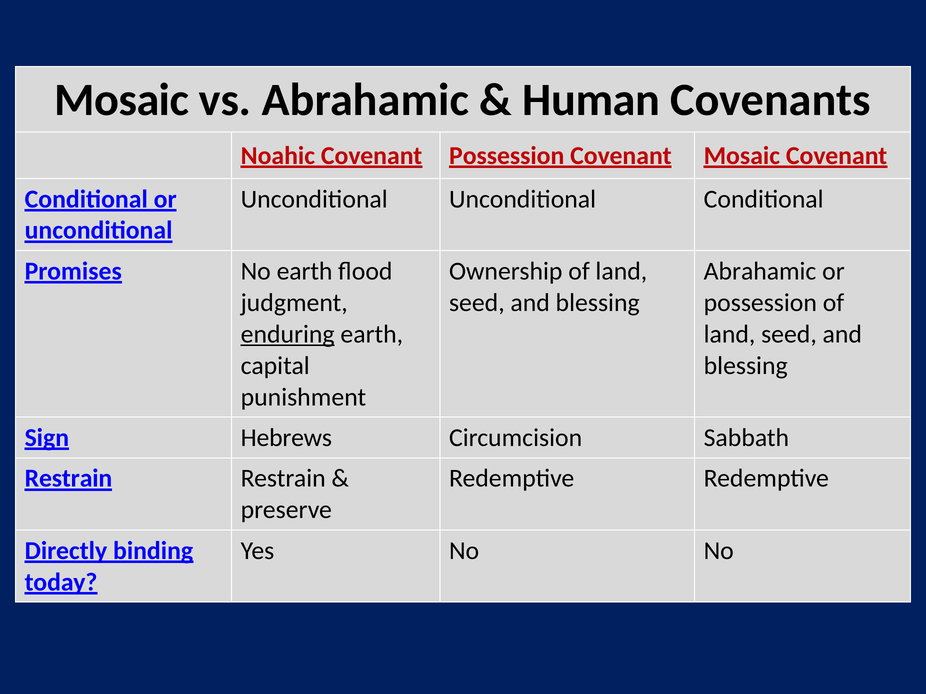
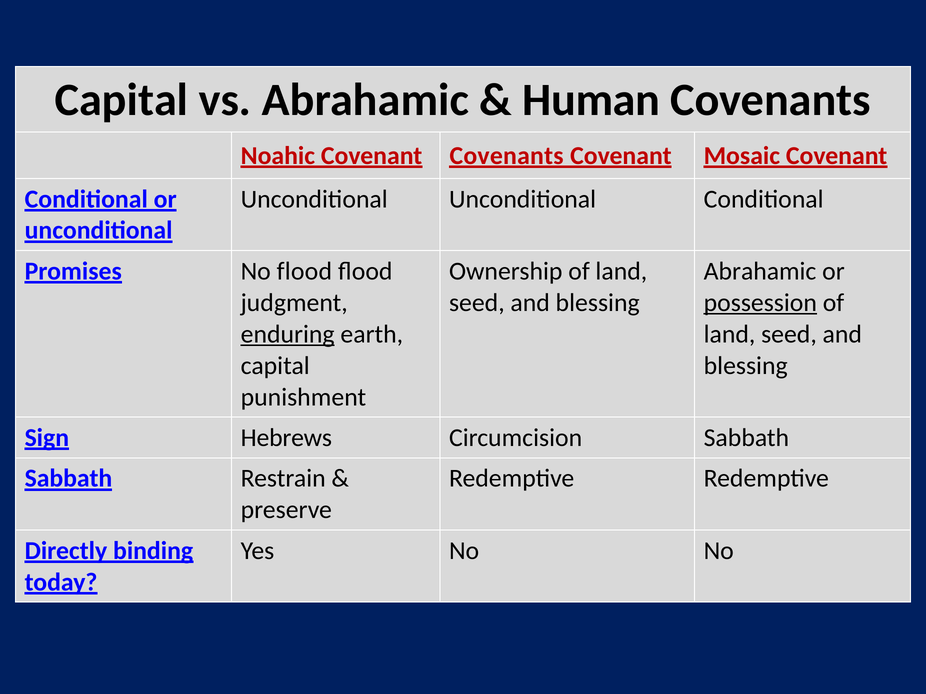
Mosaic at (122, 100): Mosaic -> Capital
Covenant Possession: Possession -> Covenants
No earth: earth -> flood
possession at (760, 303) underline: none -> present
Restrain at (68, 479): Restrain -> Sabbath
